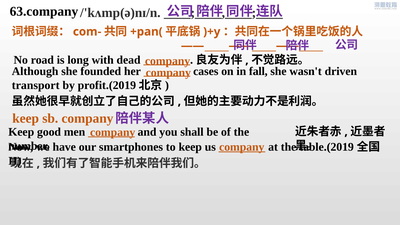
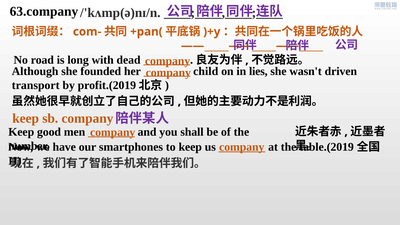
cases: cases -> child
fall: fall -> lies
